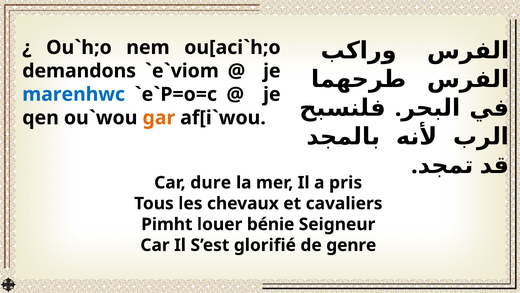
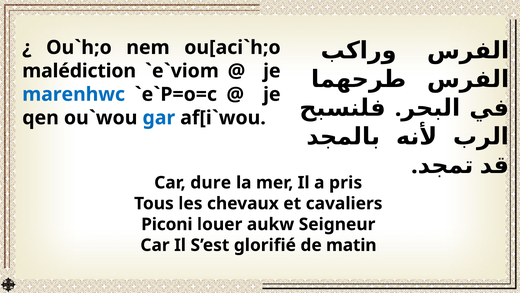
demandons: demandons -> malédiction
gar colour: orange -> blue
Pimht: Pimht -> Piconi
bénie: bénie -> aukw
genre: genre -> matin
